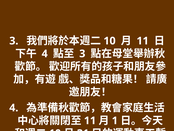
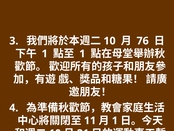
11 at (143, 41): 11 -> 76
4 at (45, 54): 4 -> 1
3 at (82, 54): 3 -> 1
